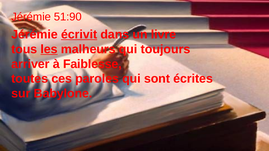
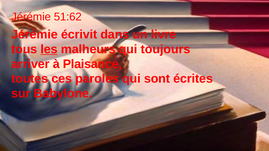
51:90: 51:90 -> 51:62
écrivit underline: present -> none
Faiblesse: Faiblesse -> Plaisance
